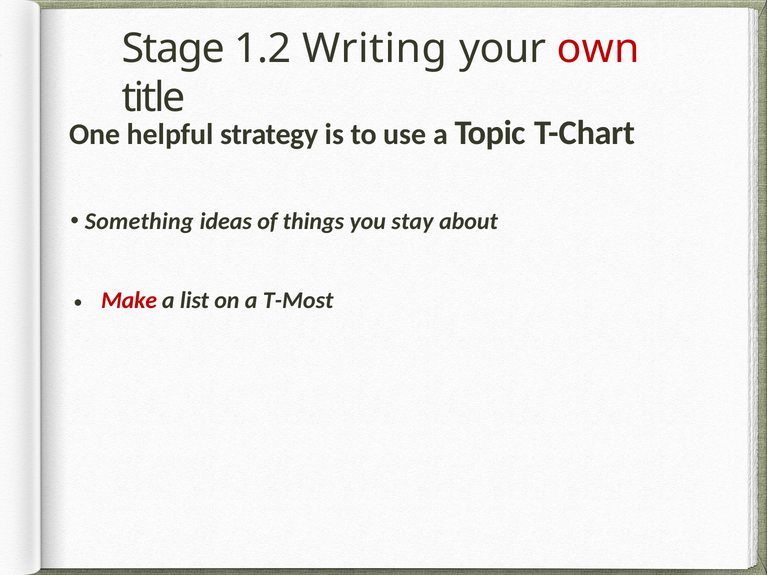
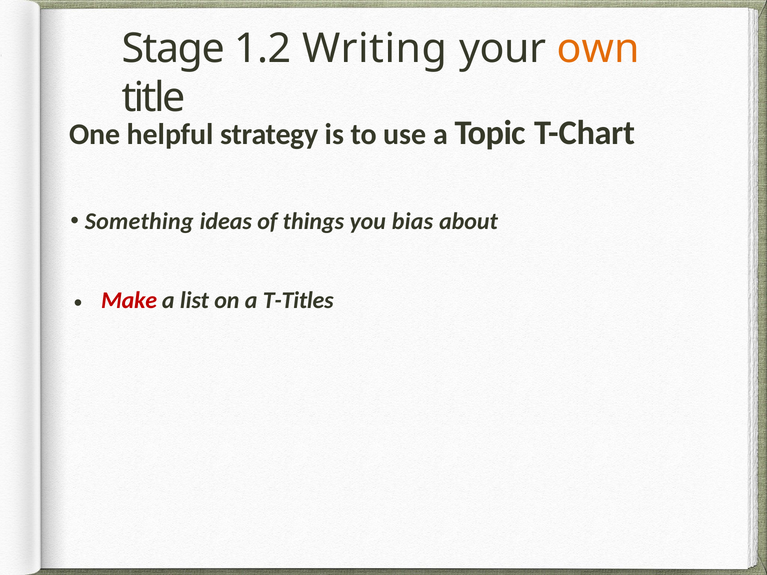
own colour: red -> orange
stay: stay -> bias
T-Most: T-Most -> T-Titles
